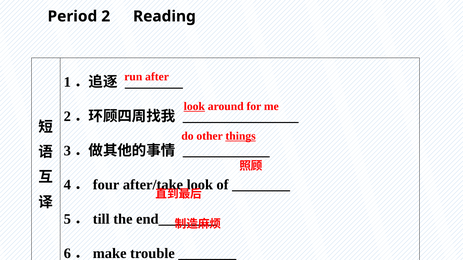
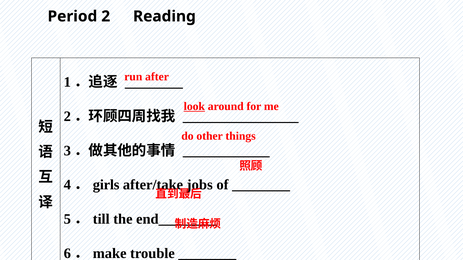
things underline: present -> none
four: four -> girls
after/take look: look -> jobs
